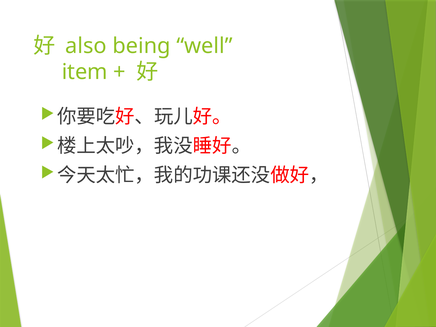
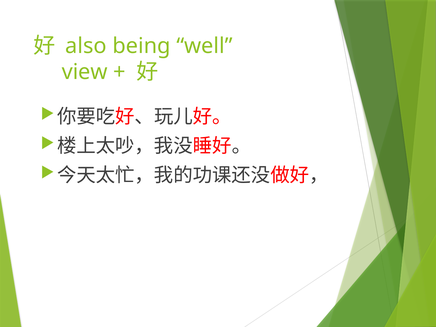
item: item -> view
